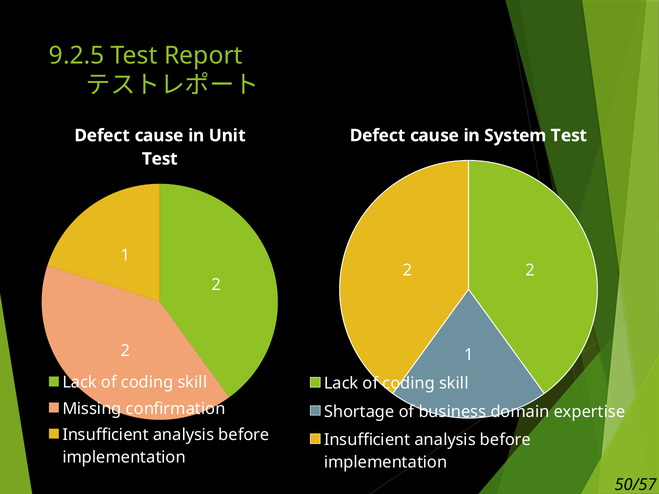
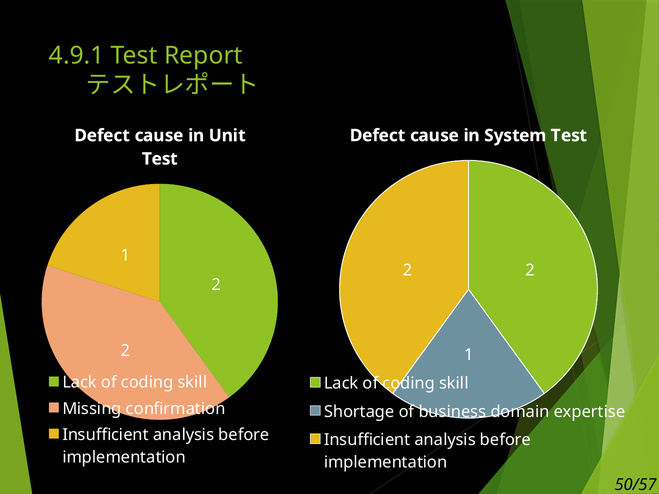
9.2.5: 9.2.5 -> 4.9.1
